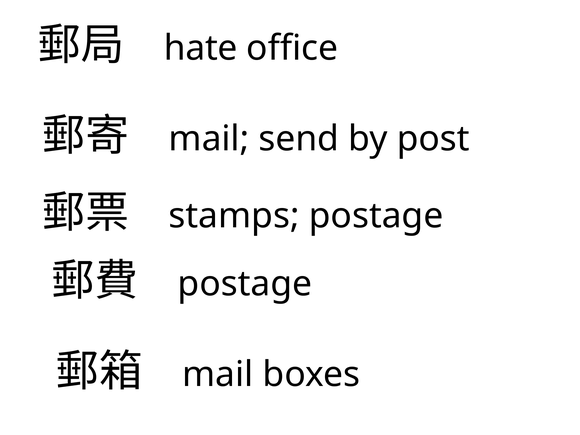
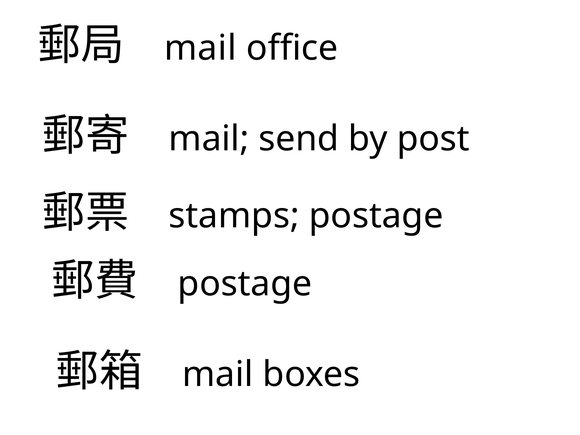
hate at (201, 48): hate -> mail
